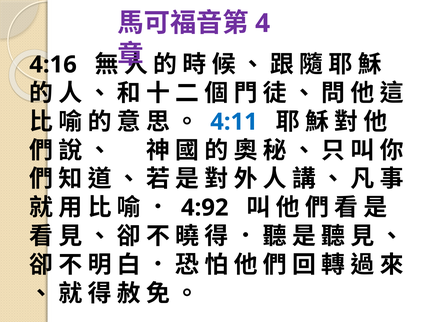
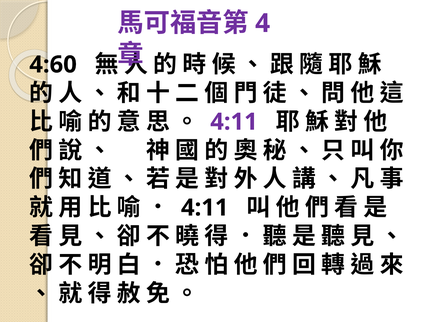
4:16: 4:16 -> 4:60
4:11 at (234, 122) colour: blue -> purple
4:92 at (205, 208): 4:92 -> 4:11
